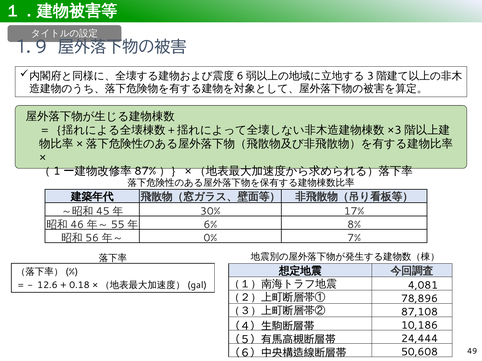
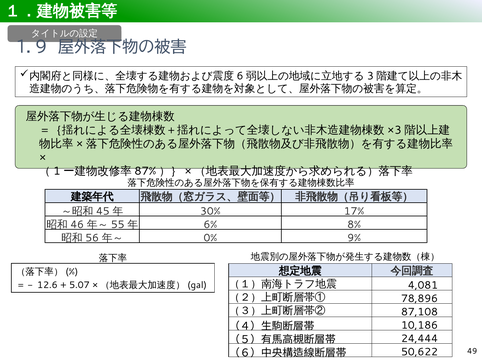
7%: 7% -> 9%
0.18: 0.18 -> 5.07
50,608: 50,608 -> 50,622
